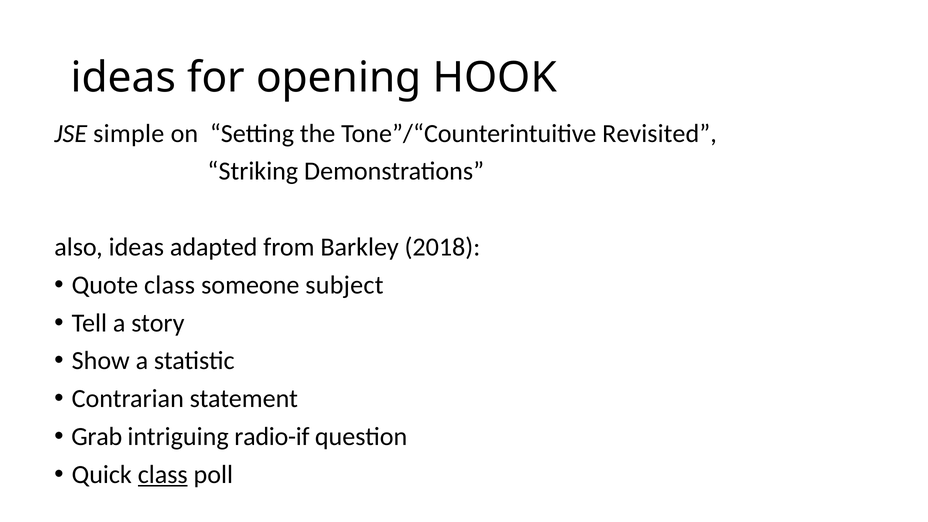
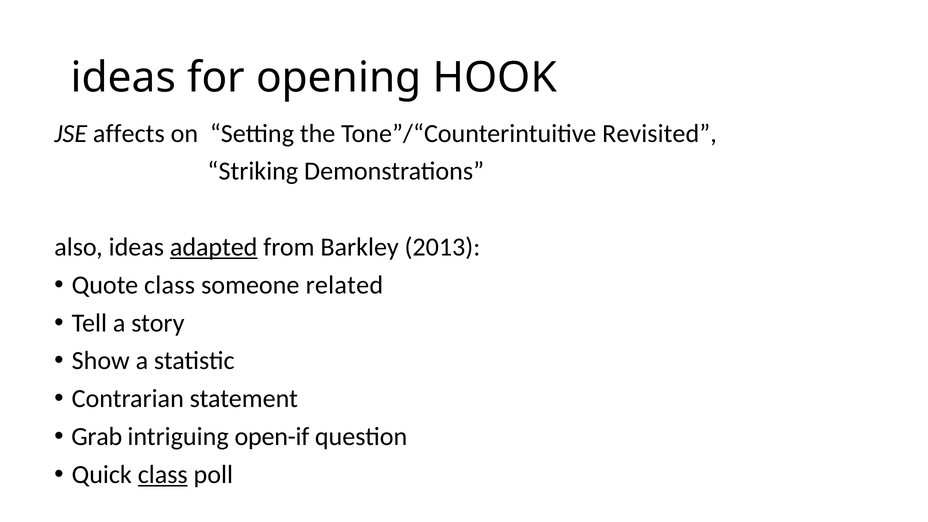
simple: simple -> affects
adapted underline: none -> present
2018: 2018 -> 2013
subject: subject -> related
radio-if: radio-if -> open-if
